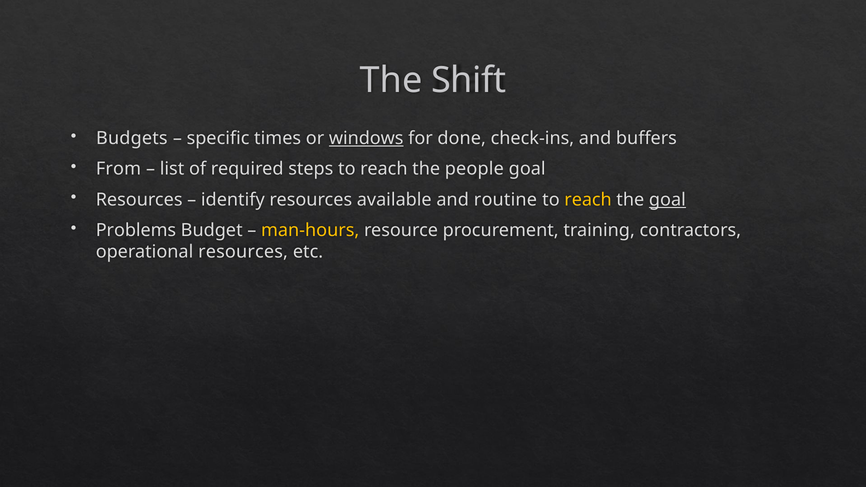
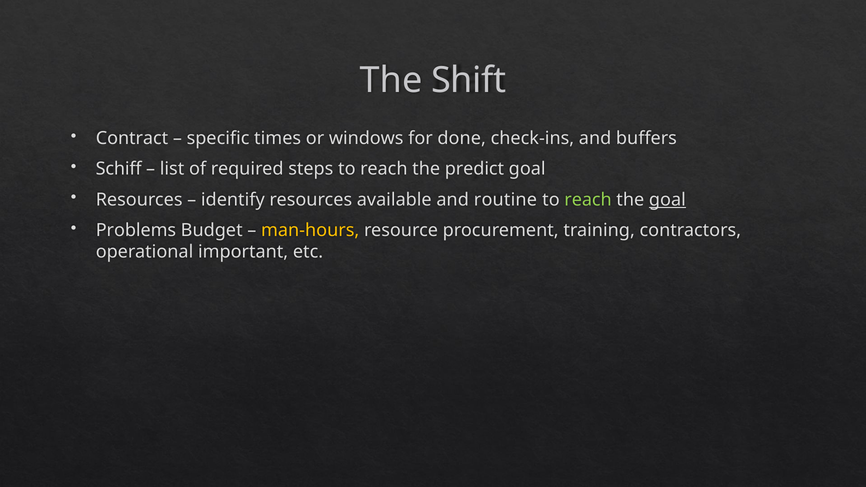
Budgets: Budgets -> Contract
windows underline: present -> none
From: From -> Schiff
people: people -> predict
reach at (588, 200) colour: yellow -> light green
operational resources: resources -> important
